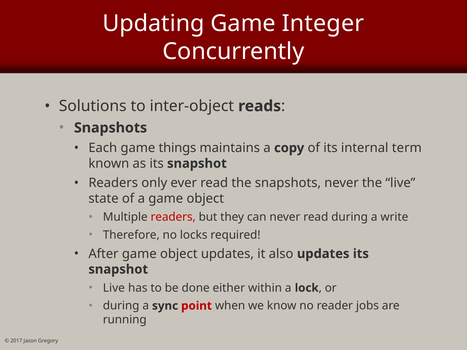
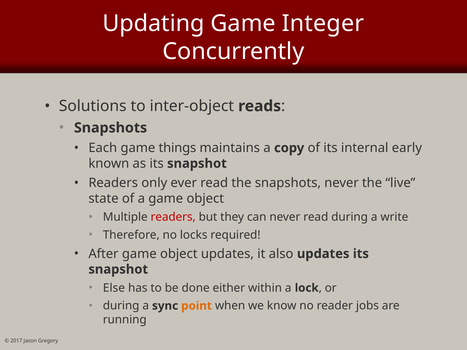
term: term -> early
Live at (114, 288): Live -> Else
point colour: red -> orange
